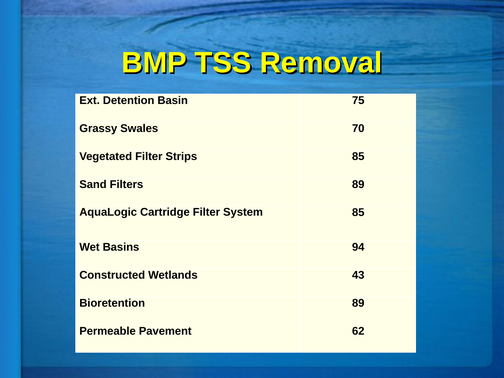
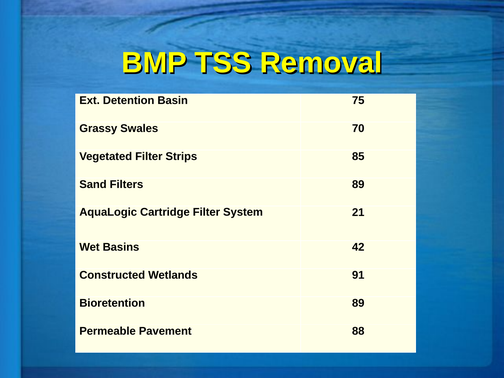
System 85: 85 -> 21
94: 94 -> 42
43: 43 -> 91
62: 62 -> 88
